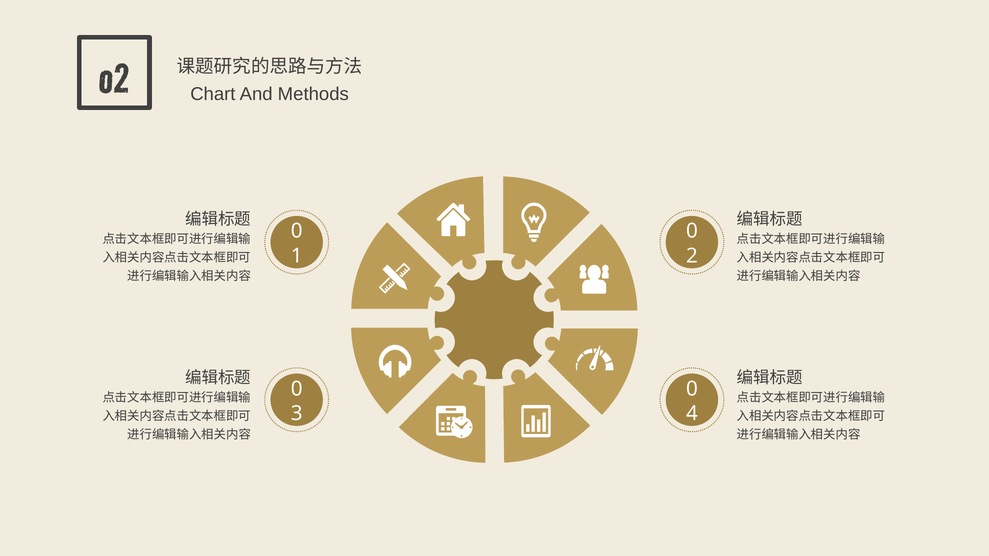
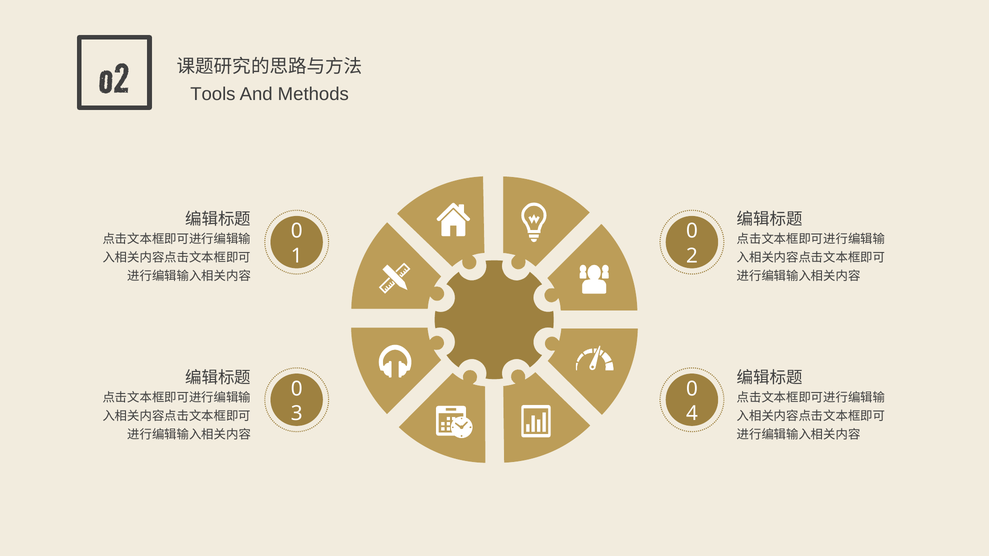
Chart: Chart -> Tools
